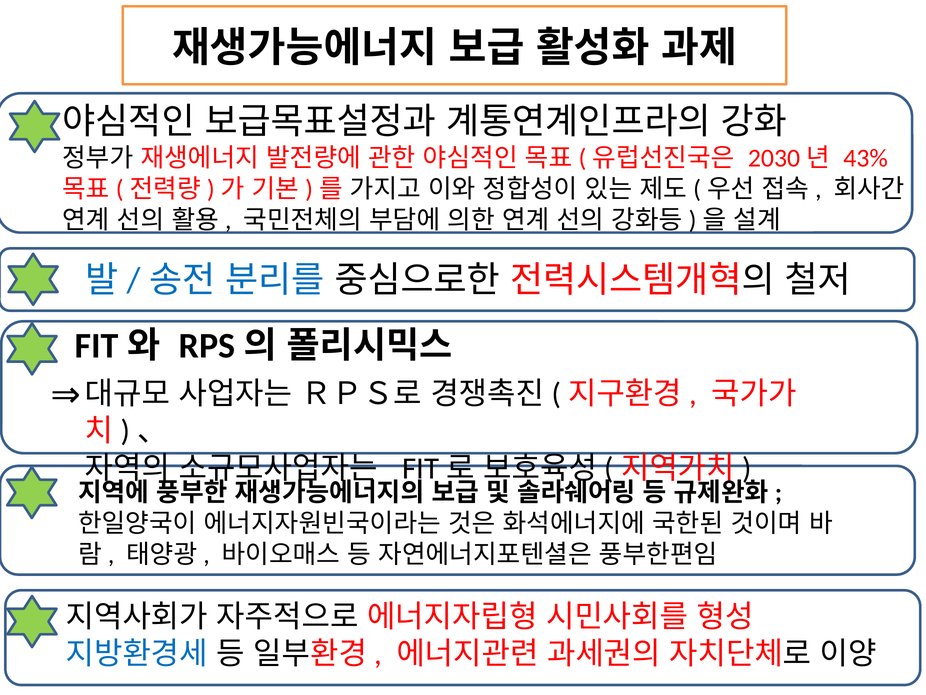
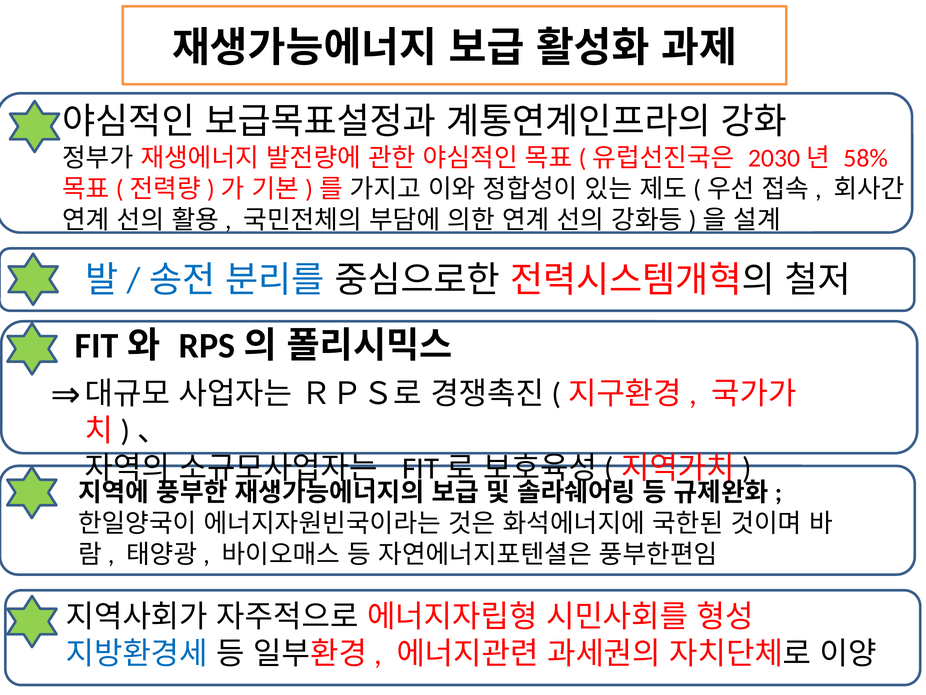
43%: 43% -> 58%
